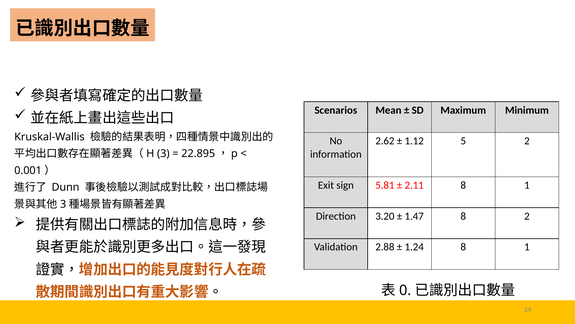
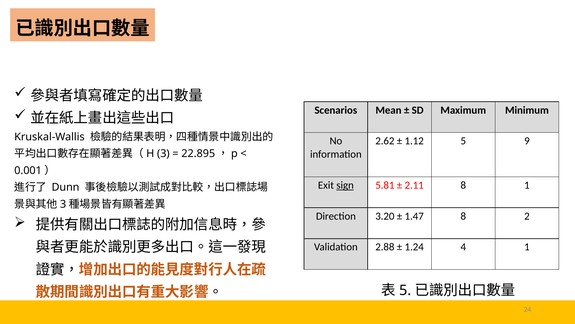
5 2: 2 -> 9
sign underline: none -> present
1.24 8: 8 -> 4
0 at (405, 290): 0 -> 5
